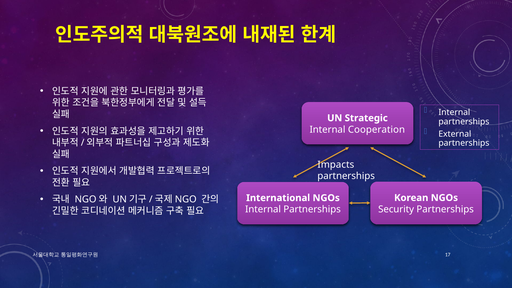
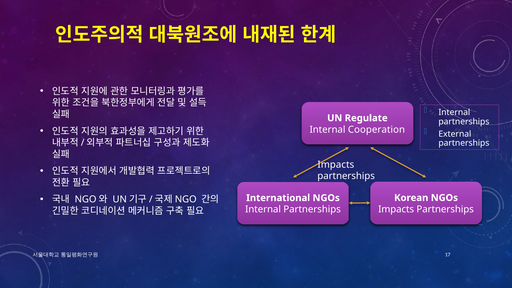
Strategic: Strategic -> Regulate
Security at (396, 209): Security -> Impacts
